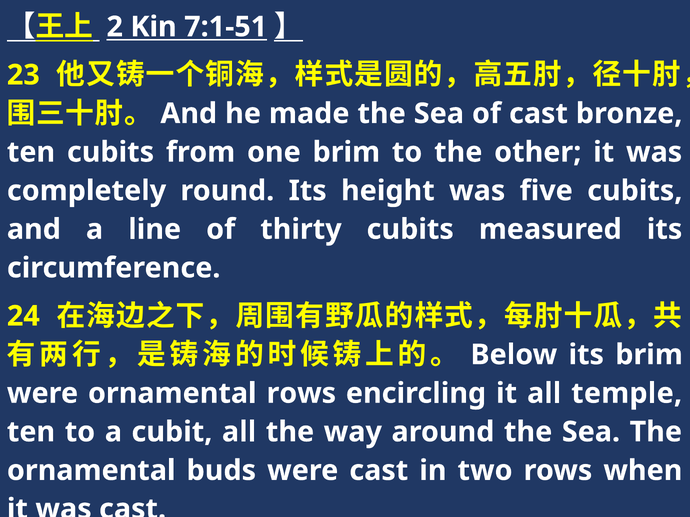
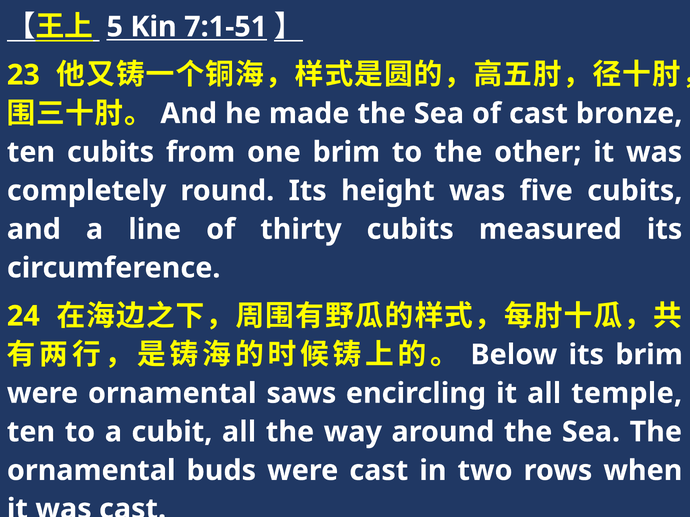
2: 2 -> 5
ornamental rows: rows -> saws
